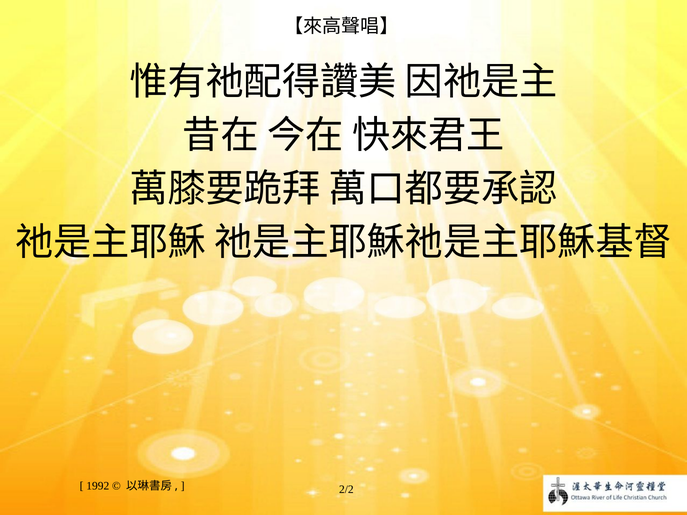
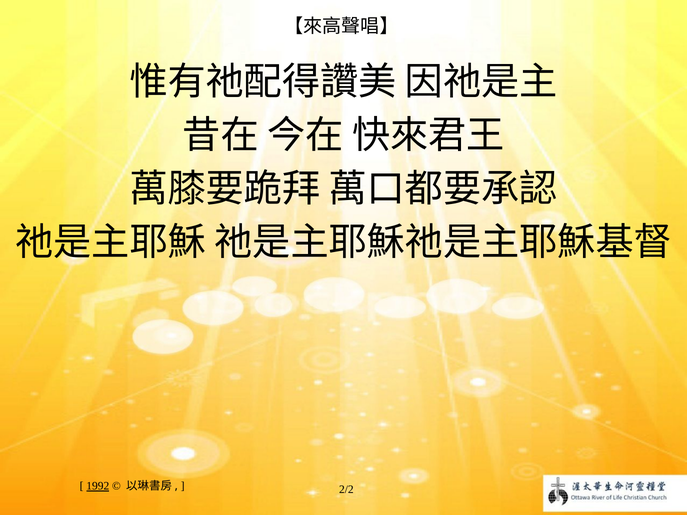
1992 underline: none -> present
